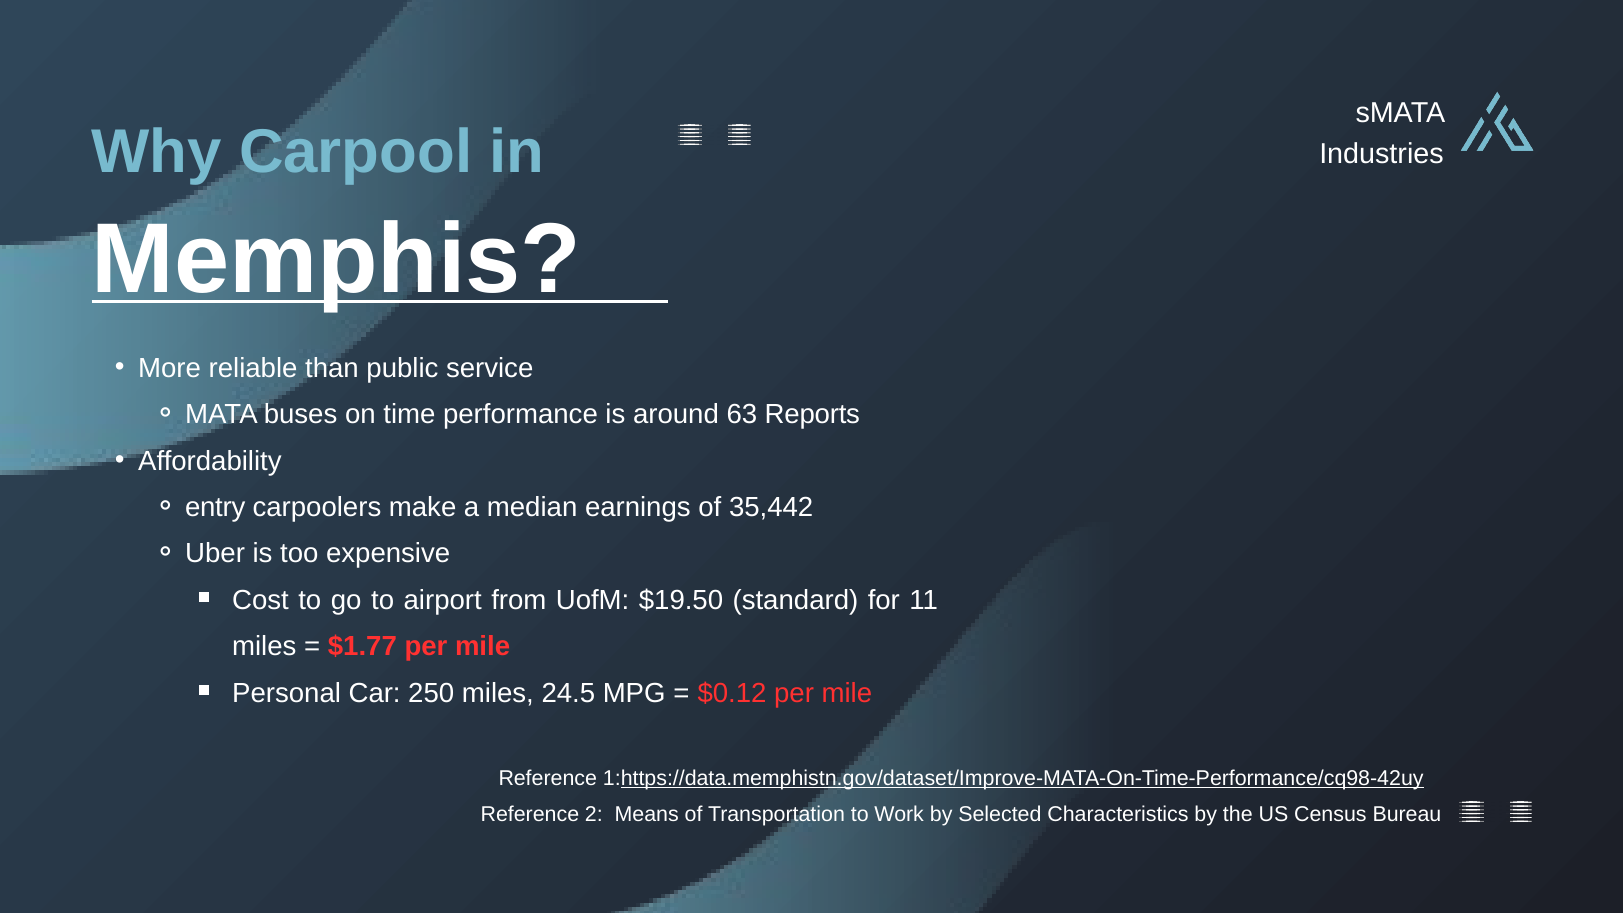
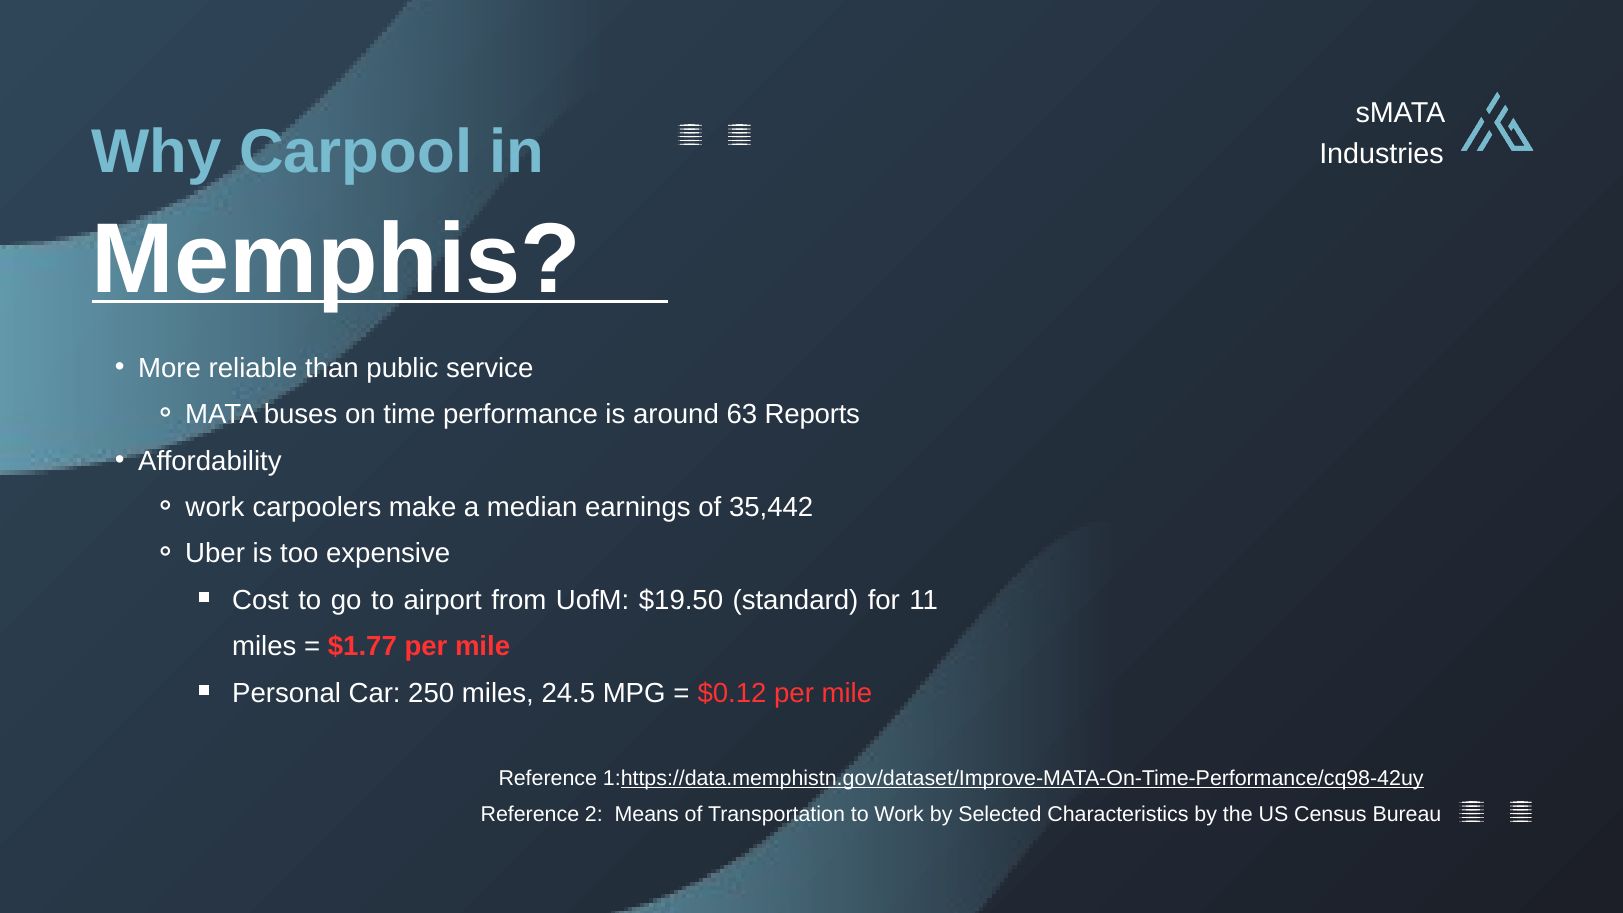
entry at (215, 507): entry -> work
